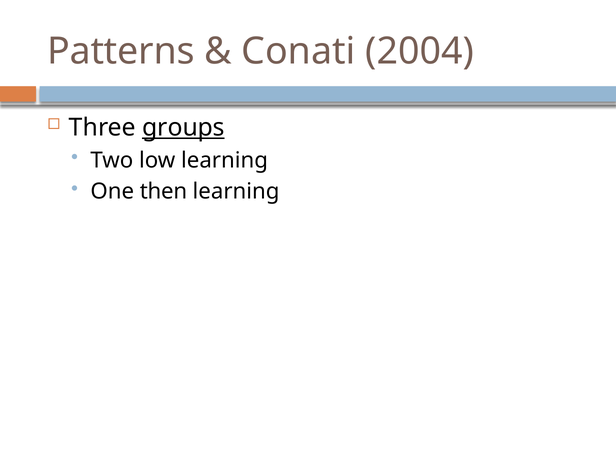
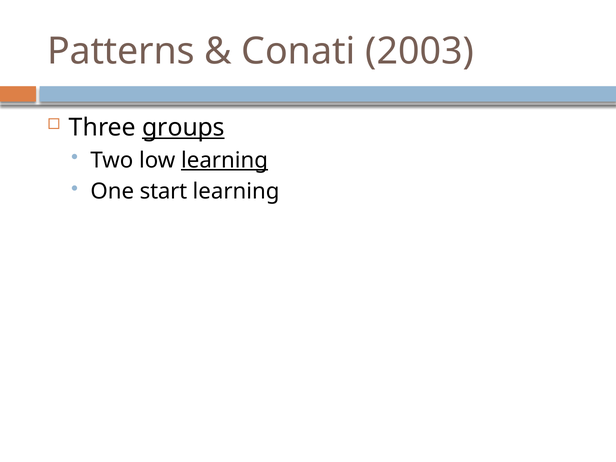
2004: 2004 -> 2003
learning at (225, 160) underline: none -> present
then: then -> start
